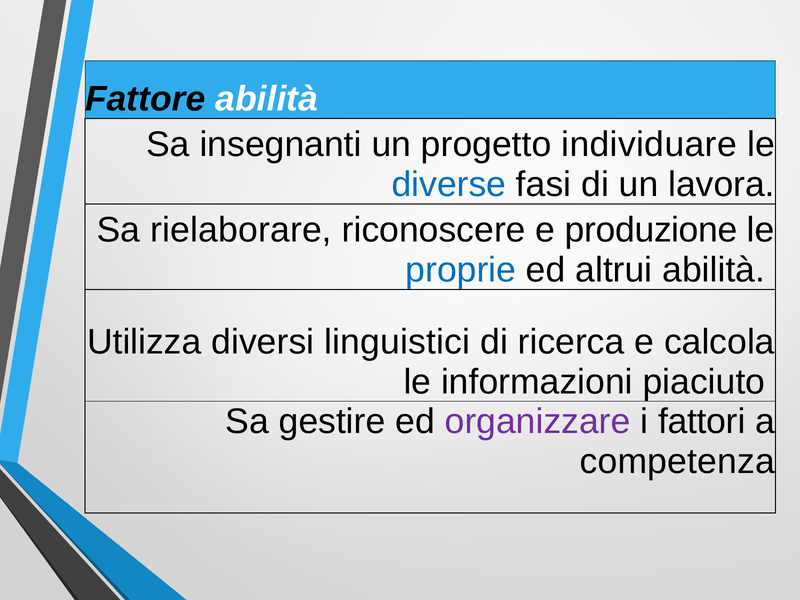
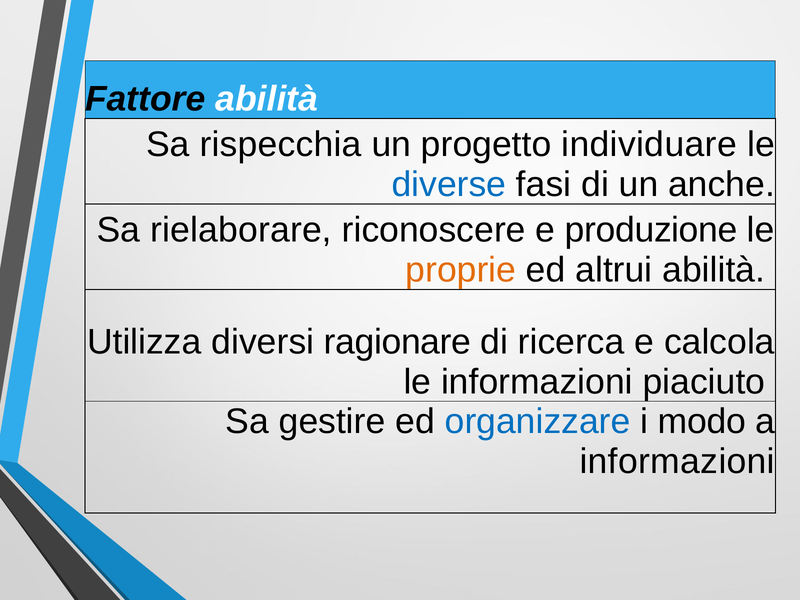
insegnanti: insegnanti -> rispecchia
lavora: lavora -> anche
proprie colour: blue -> orange
linguistici: linguistici -> ragionare
organizzare colour: purple -> blue
fattori: fattori -> modo
competenza at (677, 462): competenza -> informazioni
